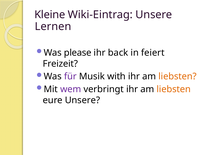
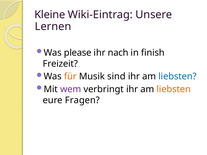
back: back -> nach
feiert: feiert -> finish
für colour: purple -> orange
with: with -> sind
liebsten at (178, 77) colour: orange -> blue
eure Unsere: Unsere -> Fragen
